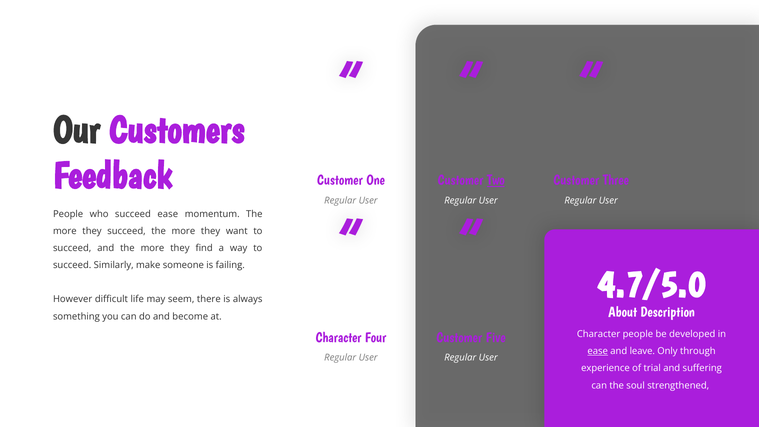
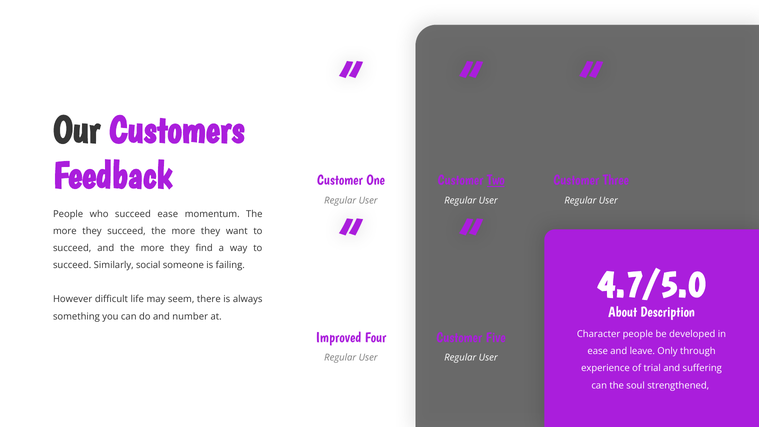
make: make -> social
become: become -> number
Character at (339, 338): Character -> Improved
ease at (598, 351) underline: present -> none
